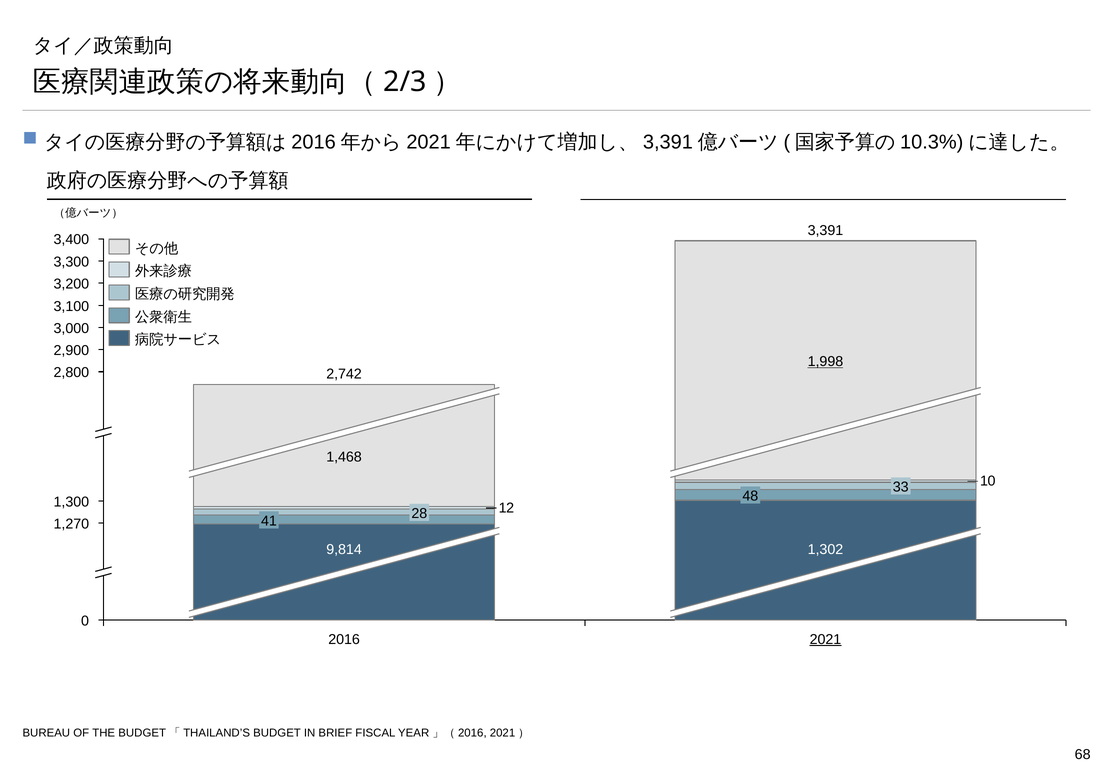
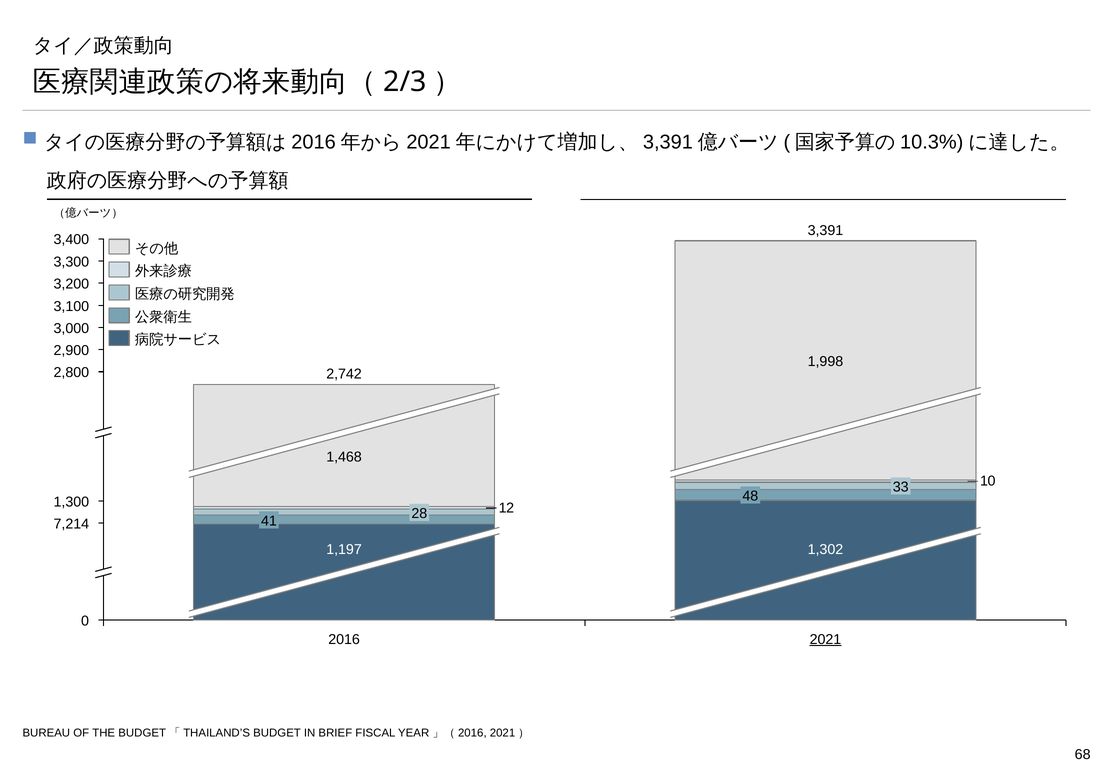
1,998 underline: present -> none
1,270: 1,270 -> 7,214
9,814: 9,814 -> 1,197
